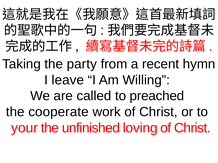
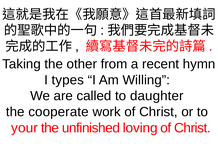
party: party -> other
leave: leave -> types
preached: preached -> daughter
